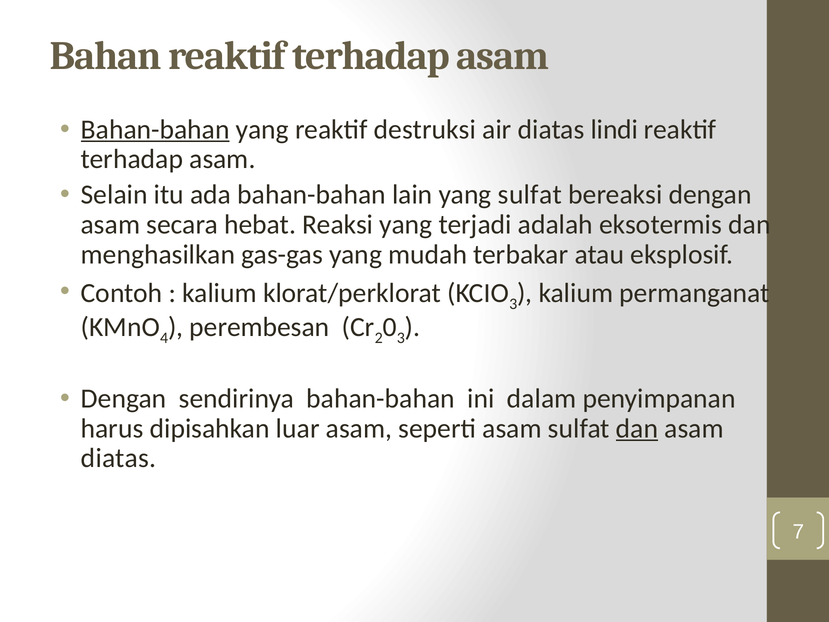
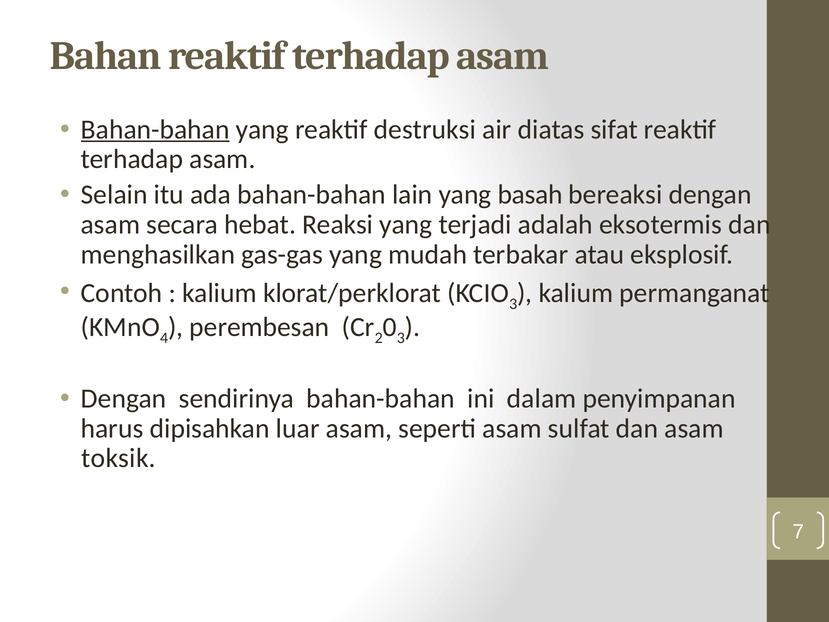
lindi: lindi -> sifat
yang sulfat: sulfat -> basah
dan at (637, 428) underline: present -> none
diatas at (119, 458): diatas -> toksik
